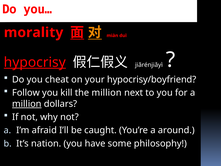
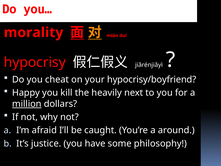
hypocrisy underline: present -> none
Follow: Follow -> Happy
the million: million -> heavily
nation: nation -> justice
